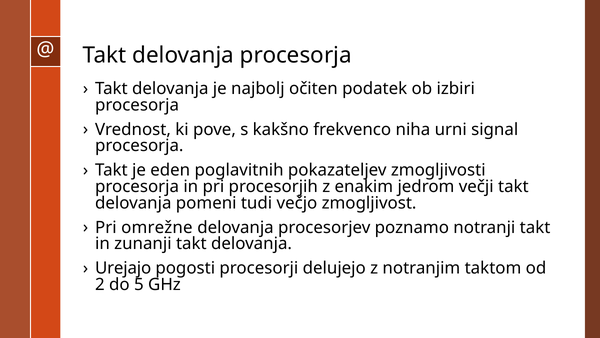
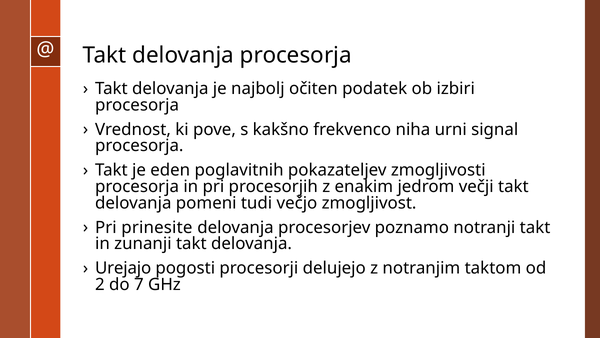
omrežne: omrežne -> prinesite
5: 5 -> 7
